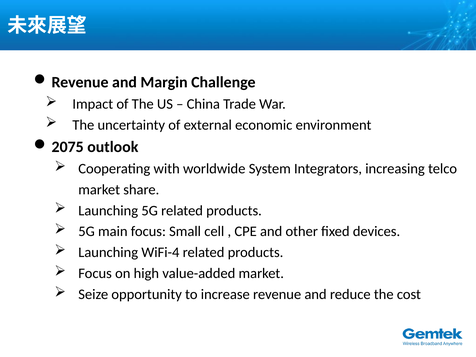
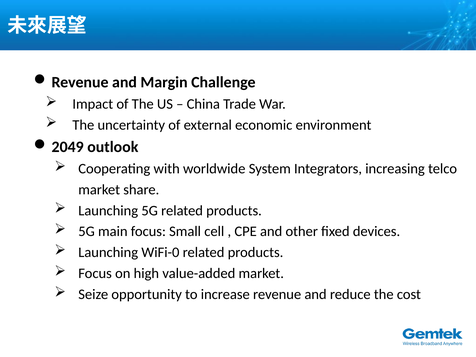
2075: 2075 -> 2049
WiFi-4: WiFi-4 -> WiFi-0
